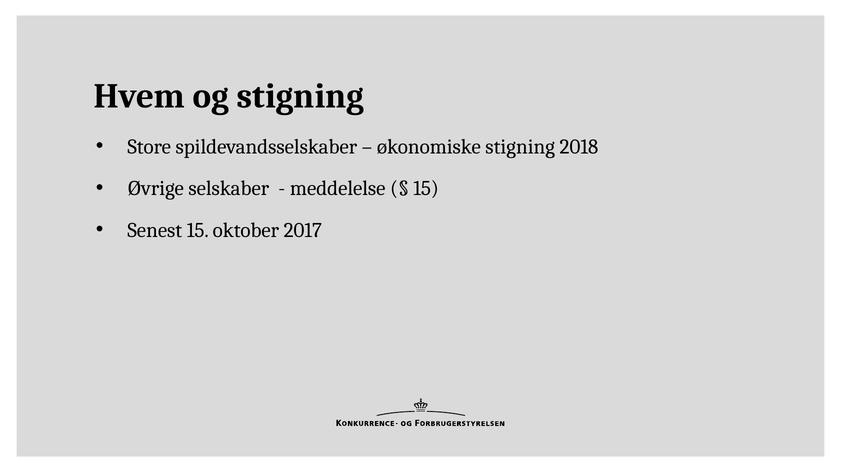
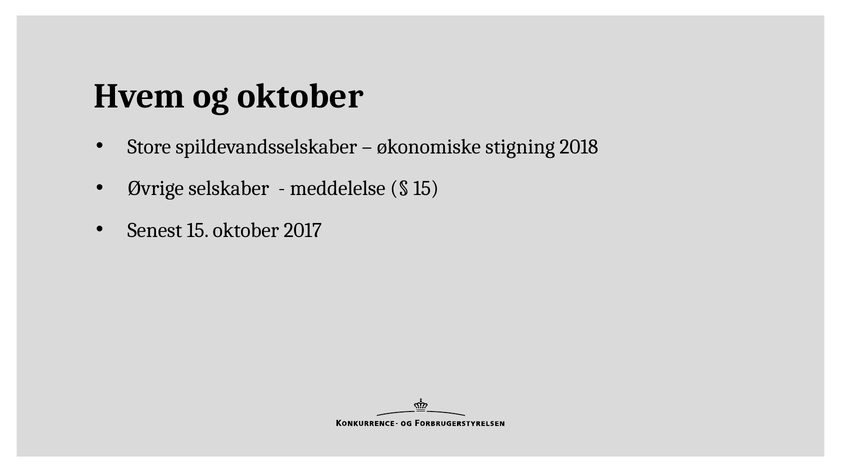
og stigning: stigning -> oktober
